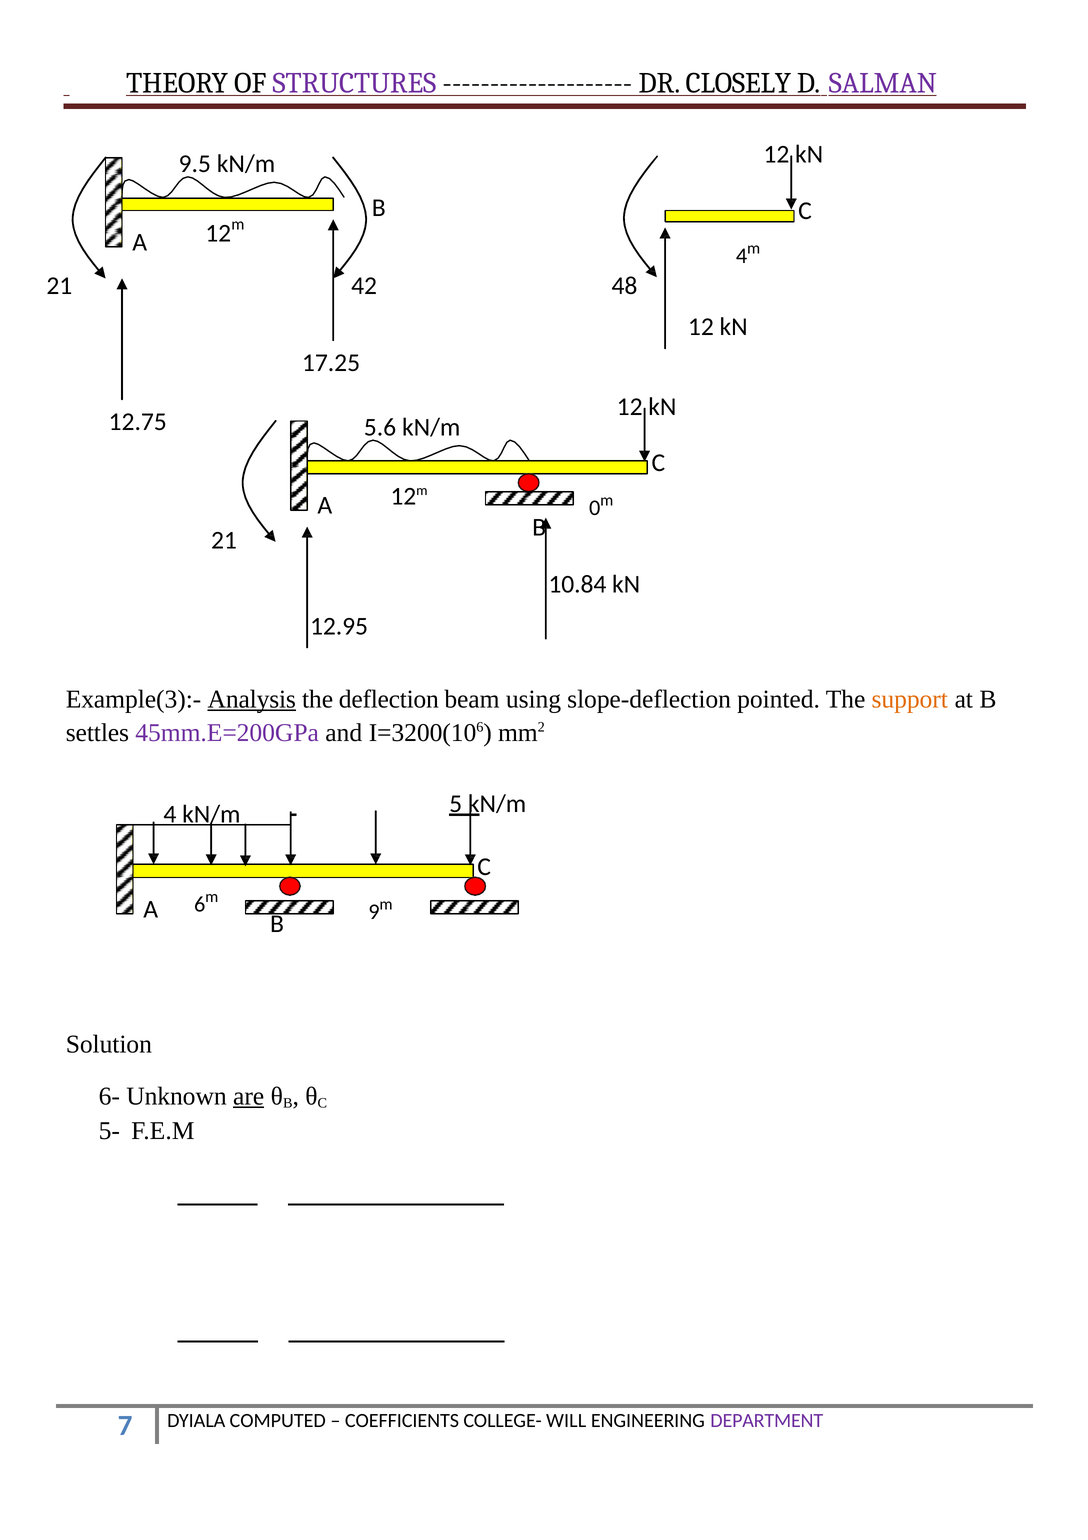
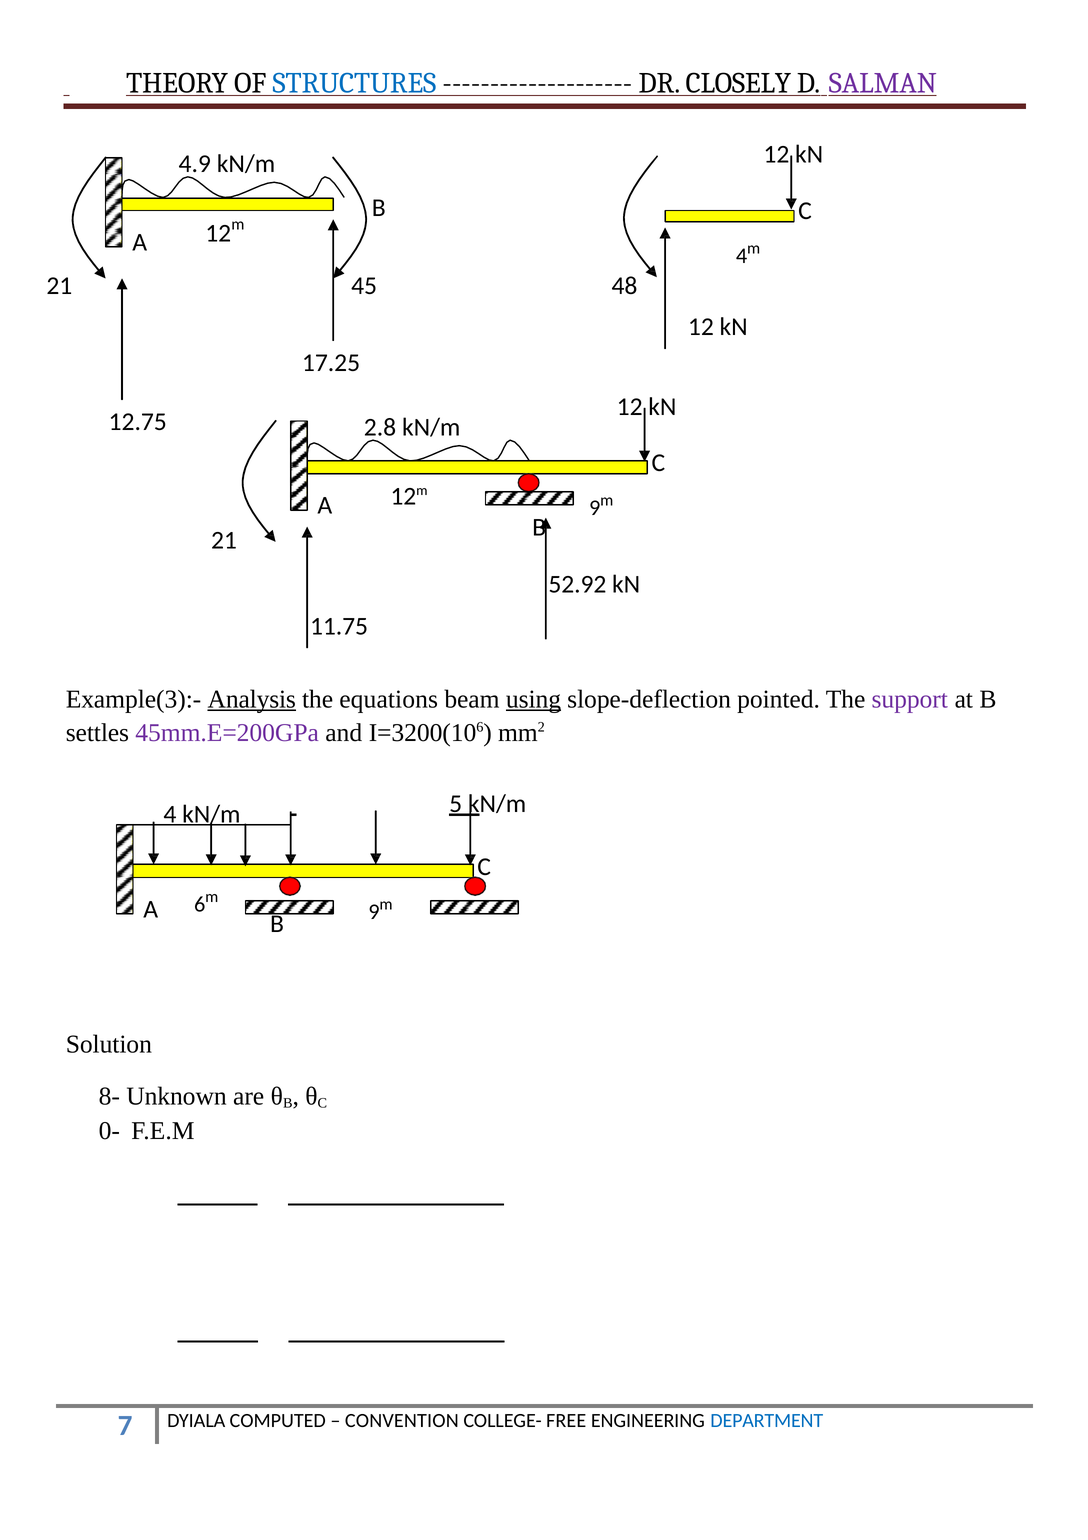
STRUCTURES colour: purple -> blue
9.5: 9.5 -> 4.9
42: 42 -> 45
5.6: 5.6 -> 2.8
12m 0: 0 -> 9
10.84: 10.84 -> 52.92
12.95: 12.95 -> 11.75
deflection: deflection -> equations
using underline: none -> present
support colour: orange -> purple
6-: 6- -> 8-
are underline: present -> none
5-: 5- -> 0-
COEFFICIENTS: COEFFICIENTS -> CONVENTION
WILL: WILL -> FREE
DEPARTMENT colour: purple -> blue
